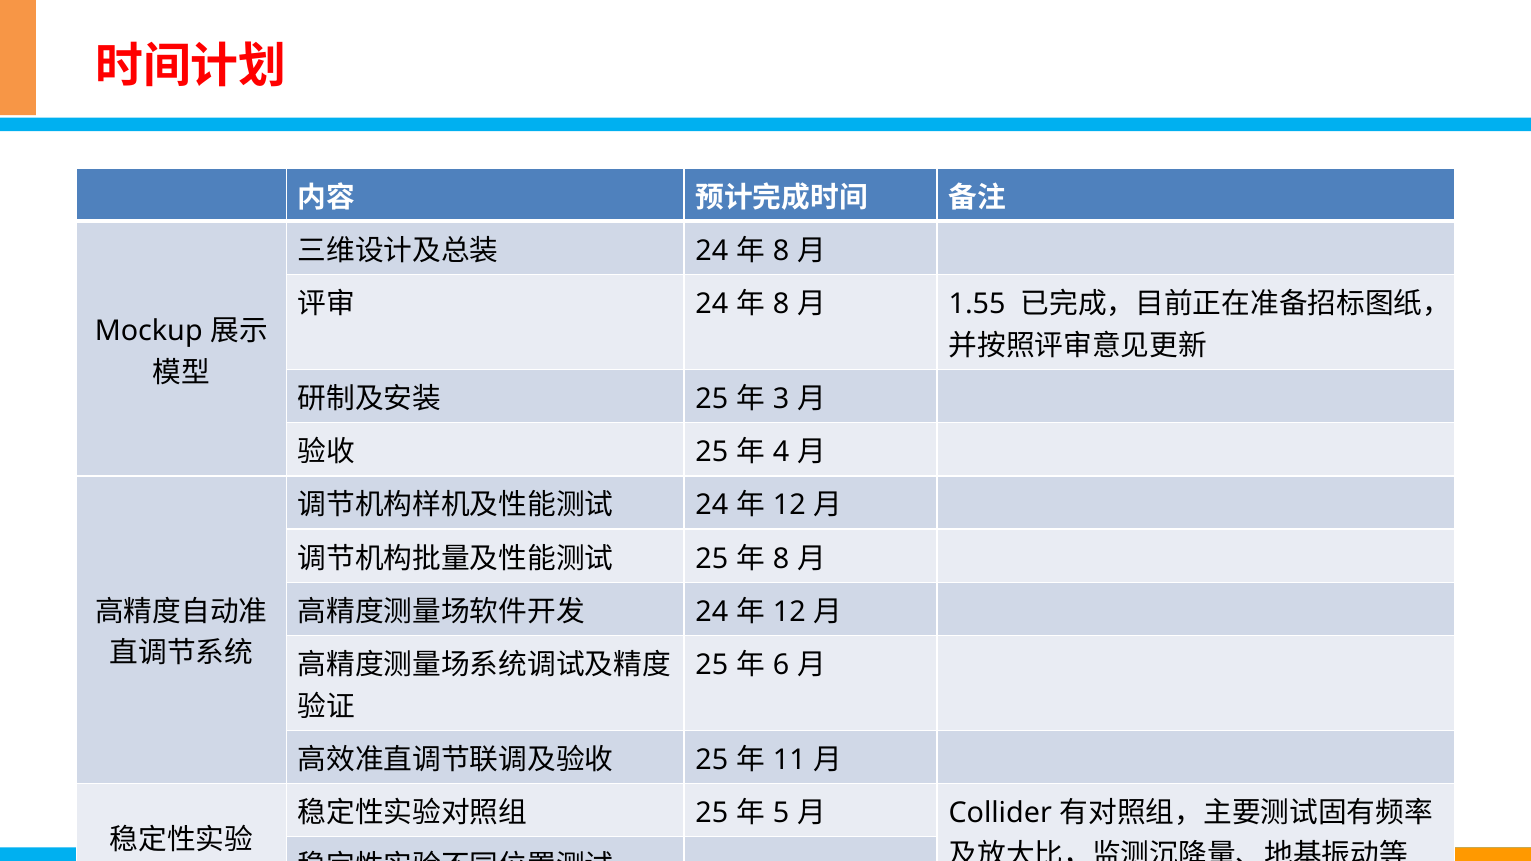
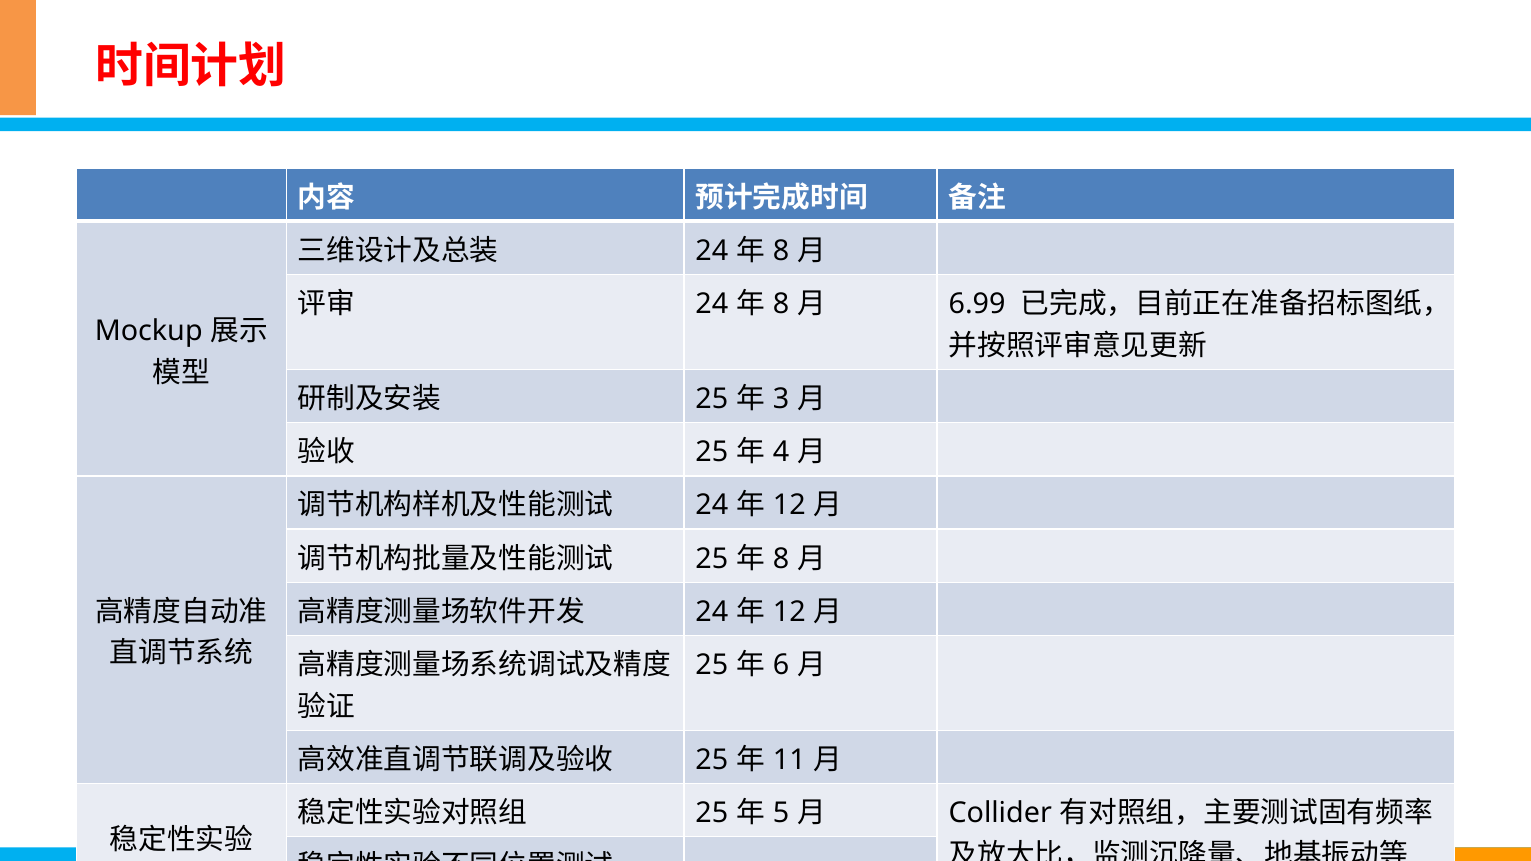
1.55: 1.55 -> 6.99
